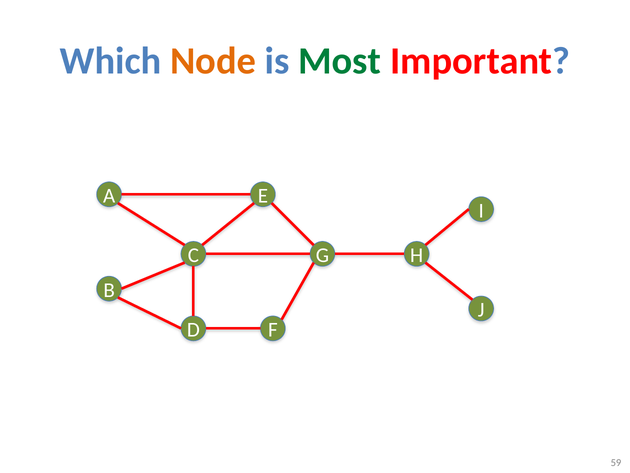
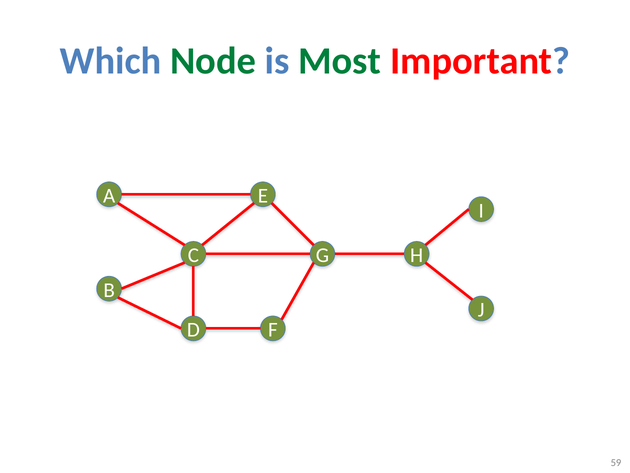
Node colour: orange -> green
